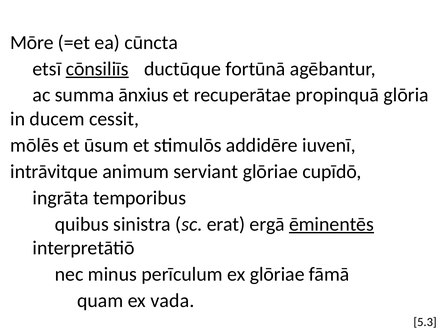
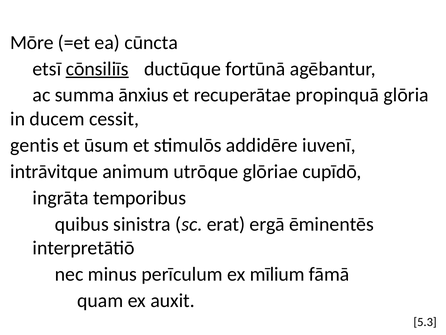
mōlēs: mōlēs -> gentis
serviant: serviant -> utrōque
ēminentēs underline: present -> none
ex glōriae: glōriae -> mīlium
vada: vada -> auxit
